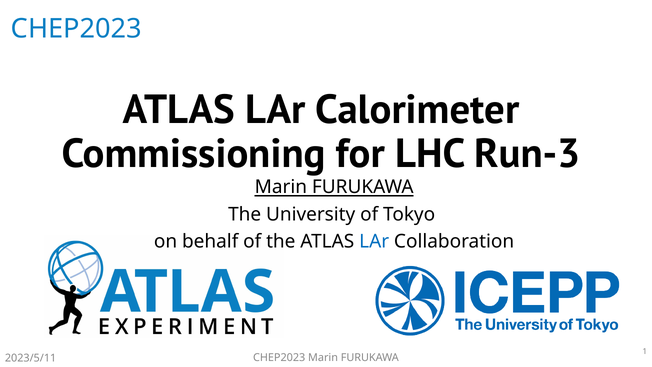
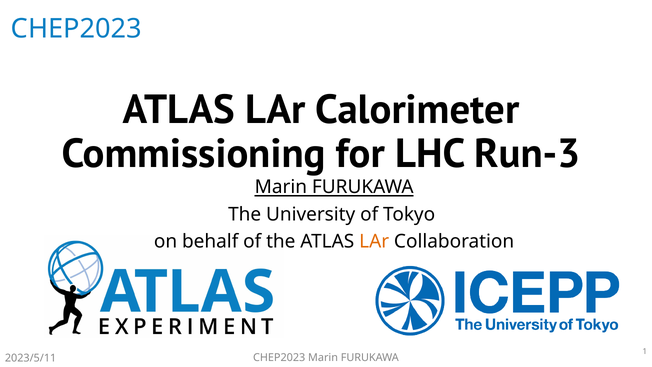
LAr at (374, 241) colour: blue -> orange
